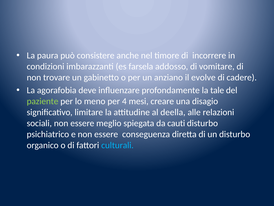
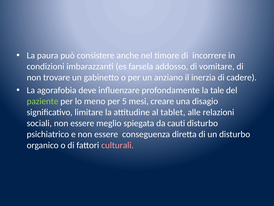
evolve: evolve -> inerzia
4: 4 -> 5
deella: deella -> tablet
culturali colour: light blue -> pink
